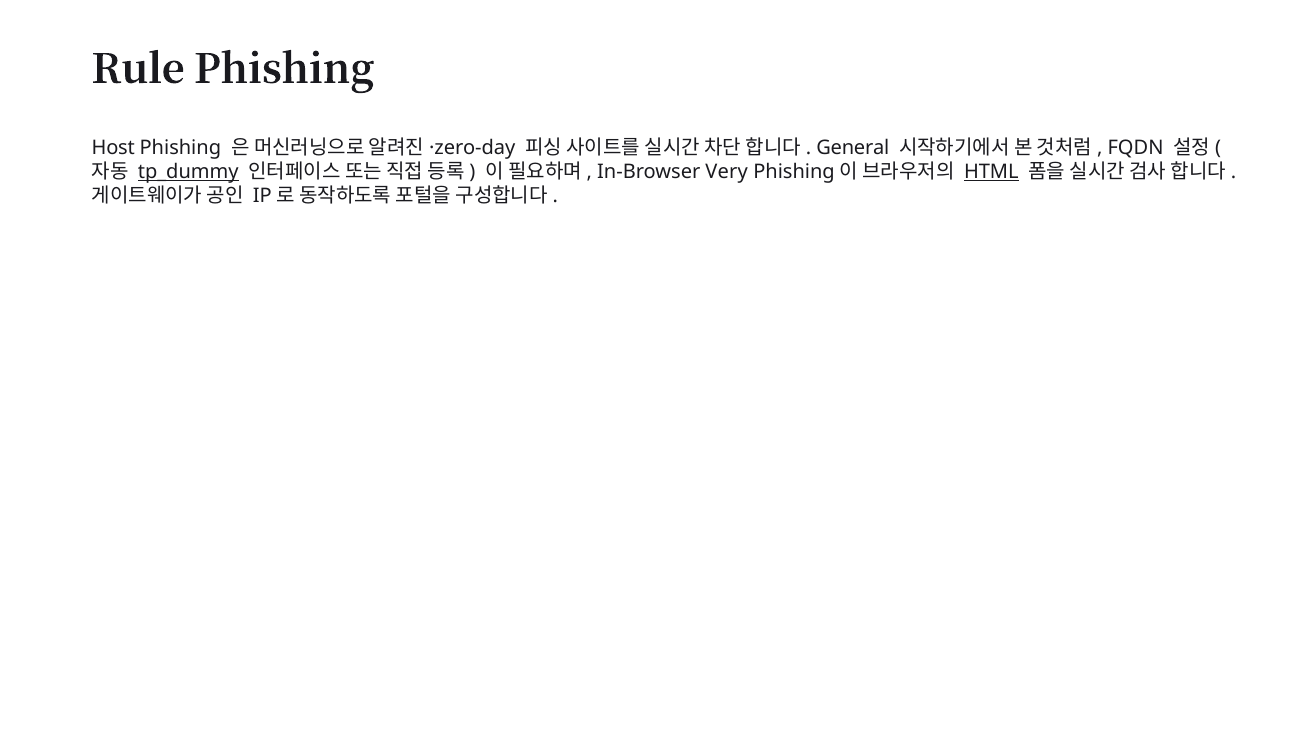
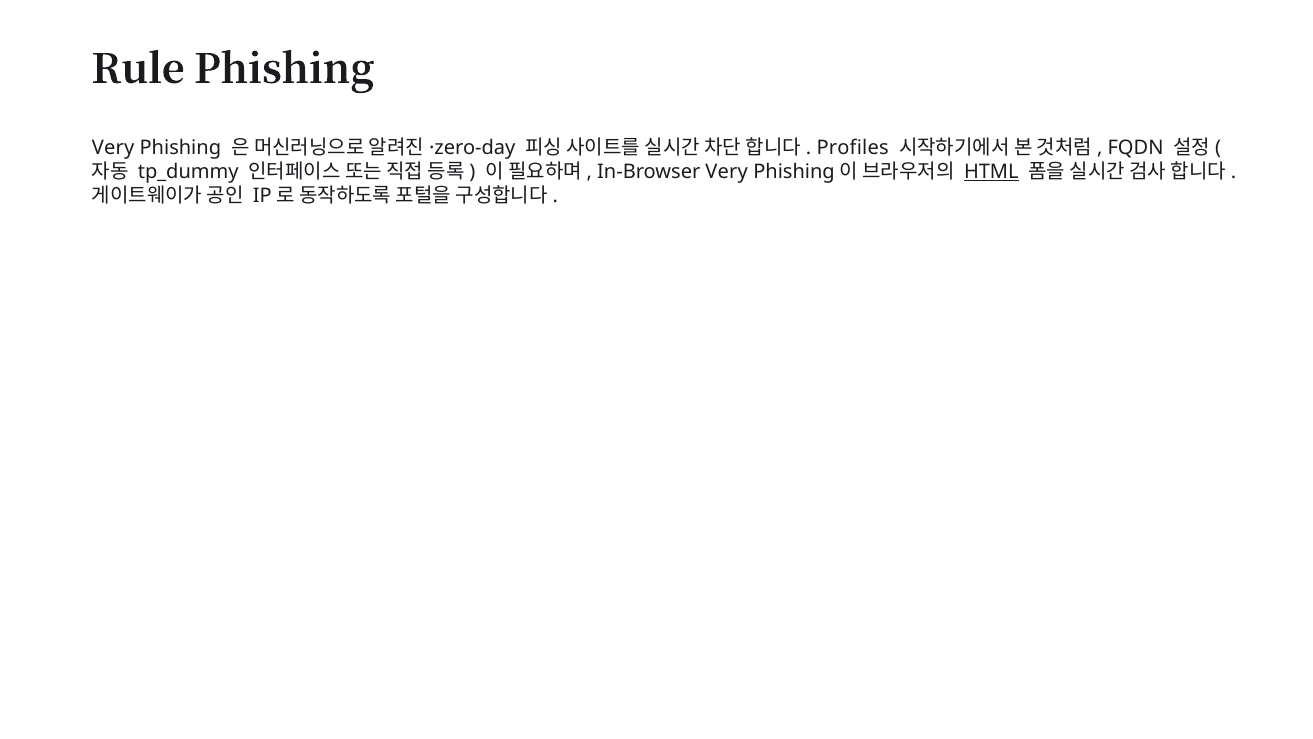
Host at (113, 148): Host -> Very
General: General -> Profiles
tp_dummy underline: present -> none
